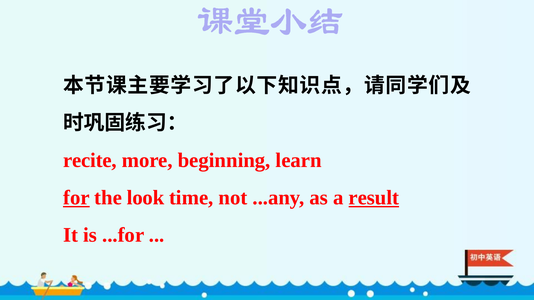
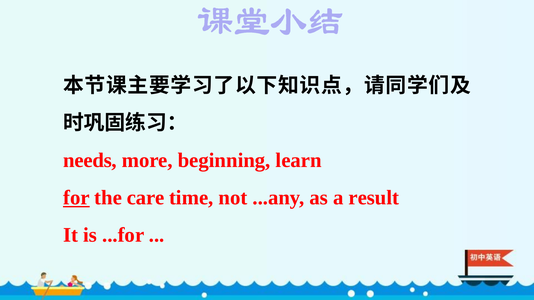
recite: recite -> needs
look: look -> care
result underline: present -> none
